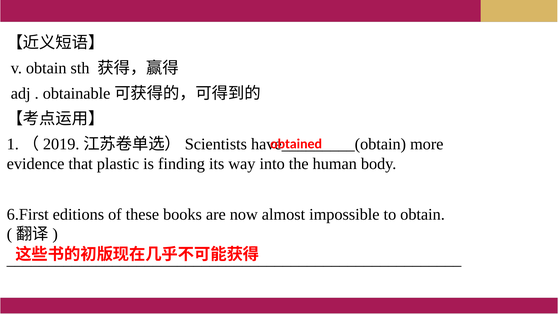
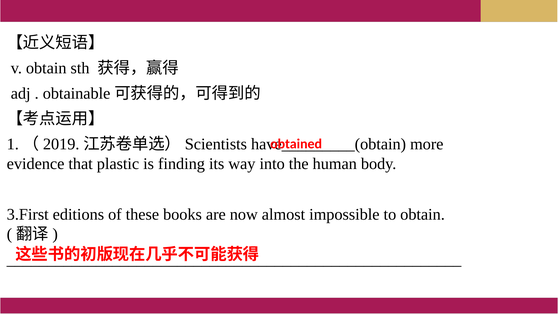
6.First: 6.First -> 3.First
